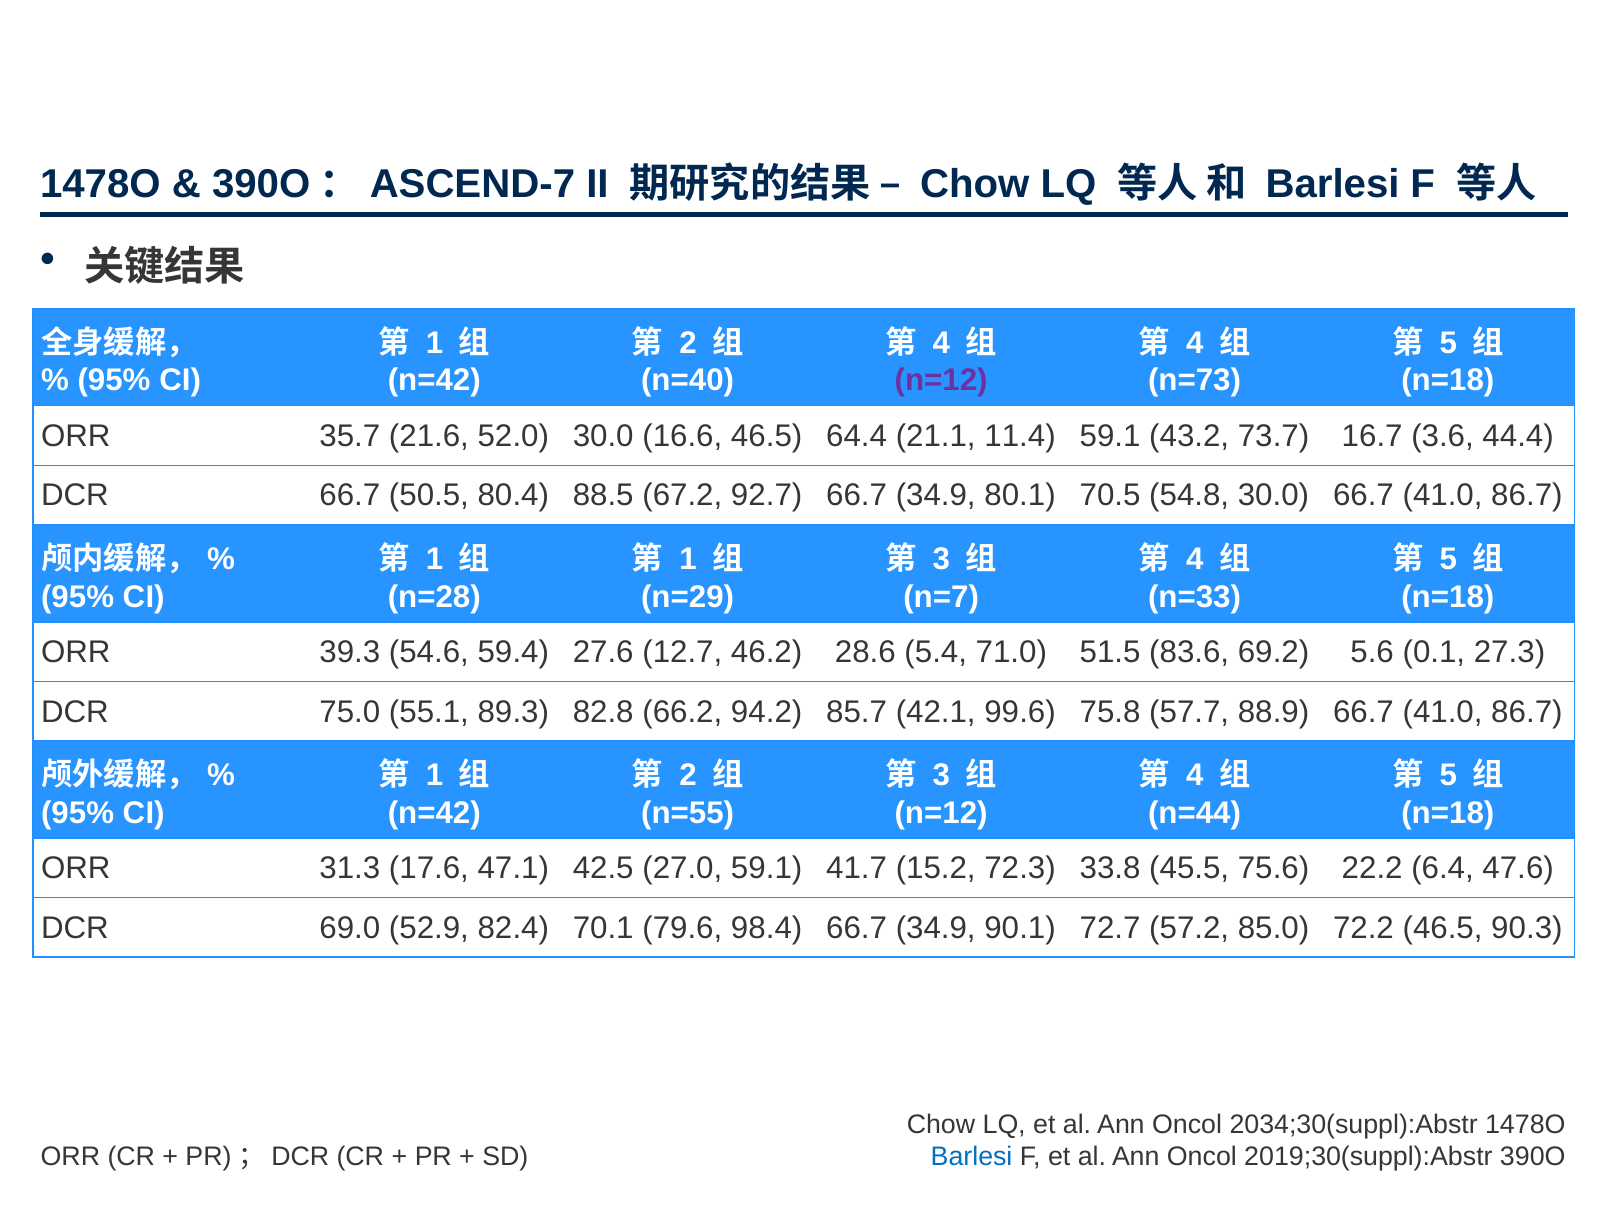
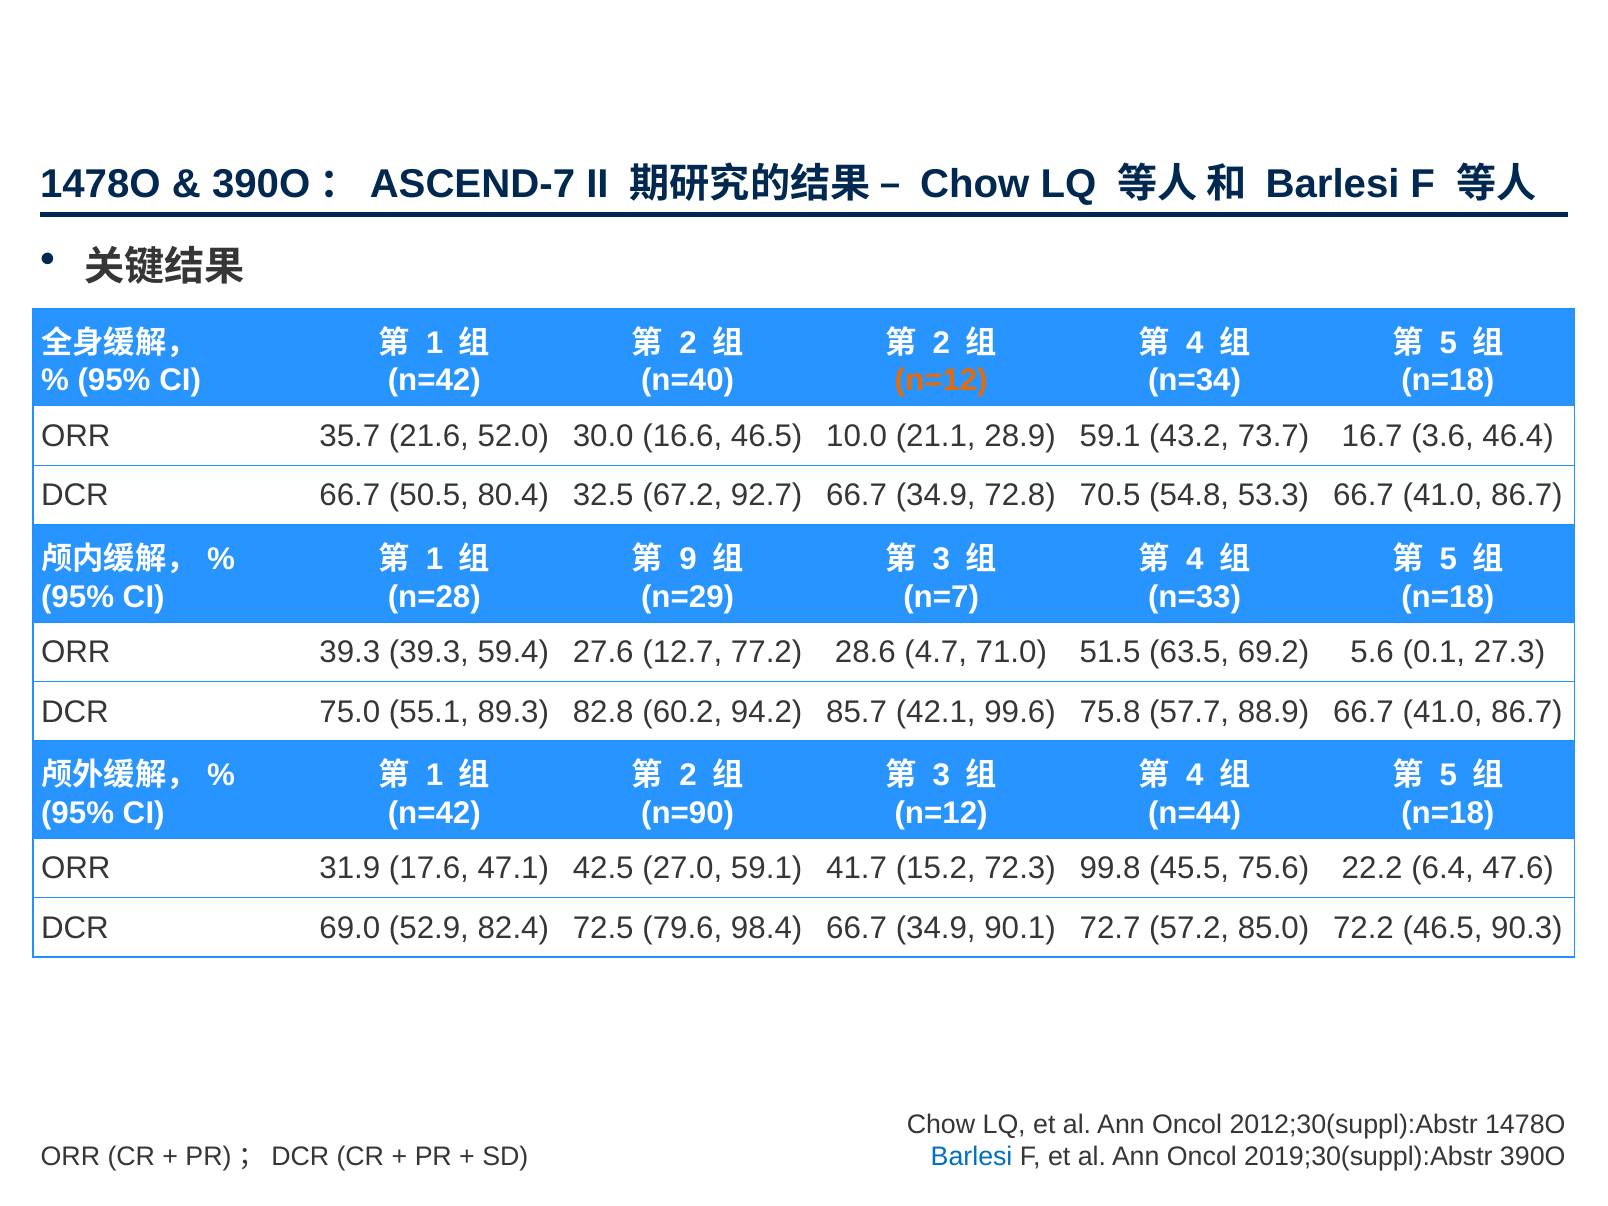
4 at (941, 343): 4 -> 2
n=12 at (941, 381) colour: purple -> orange
n=73: n=73 -> n=34
64.4: 64.4 -> 10.0
11.4: 11.4 -> 28.9
44.4: 44.4 -> 46.4
88.5: 88.5 -> 32.5
80.1: 80.1 -> 72.8
54.8 30.0: 30.0 -> 53.3
1 at (688, 559): 1 -> 9
39.3 54.6: 54.6 -> 39.3
46.2: 46.2 -> 77.2
5.4: 5.4 -> 4.7
83.6: 83.6 -> 63.5
66.2: 66.2 -> 60.2
n=55: n=55 -> n=90
31.3: 31.3 -> 31.9
33.8: 33.8 -> 99.8
70.1: 70.1 -> 72.5
2034;30(suppl):Abstr: 2034;30(suppl):Abstr -> 2012;30(suppl):Abstr
